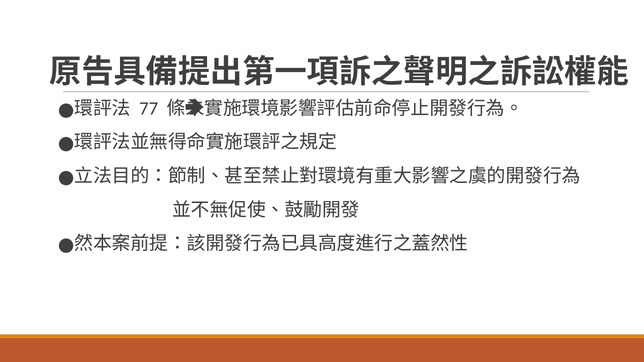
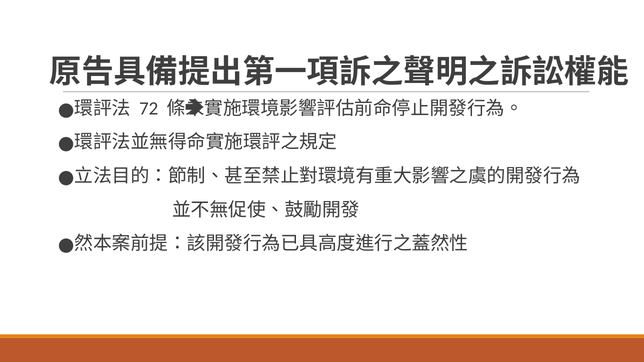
77: 77 -> 72
